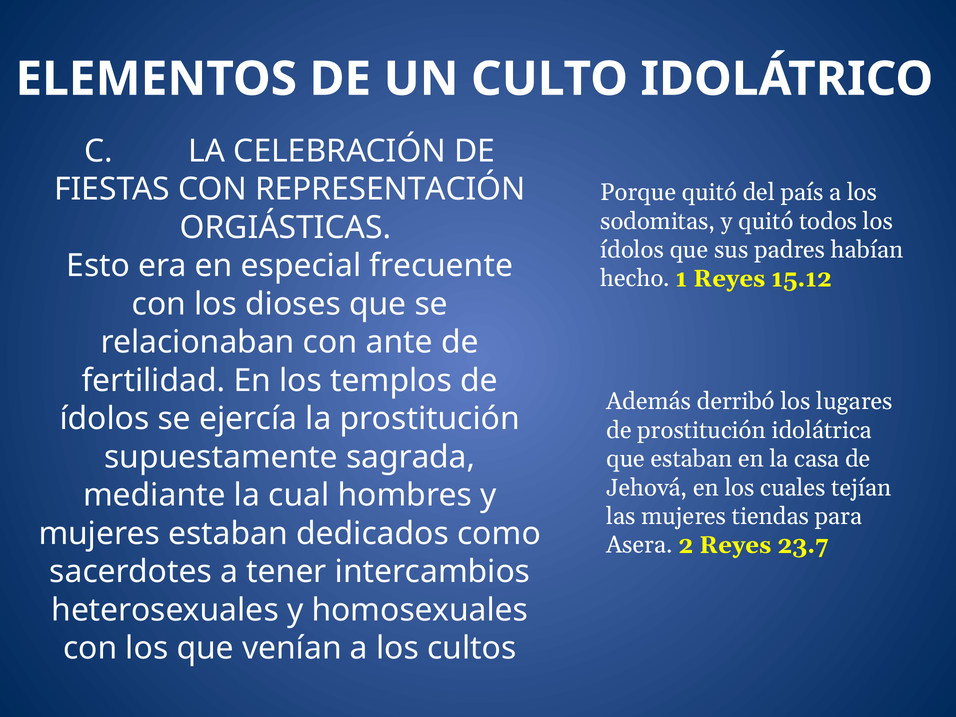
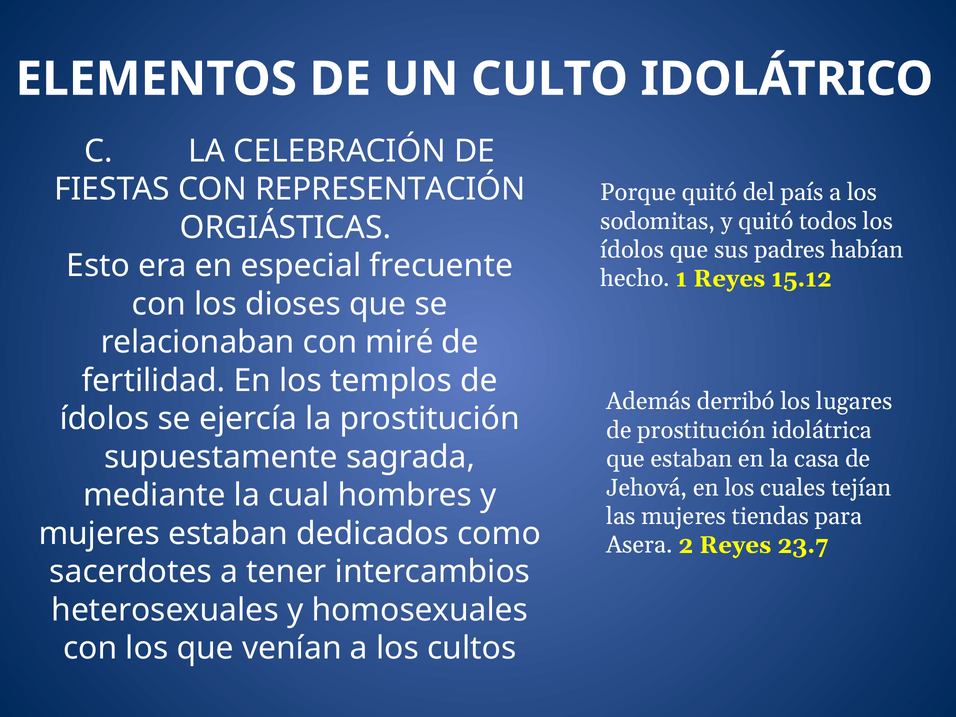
ante: ante -> miré
